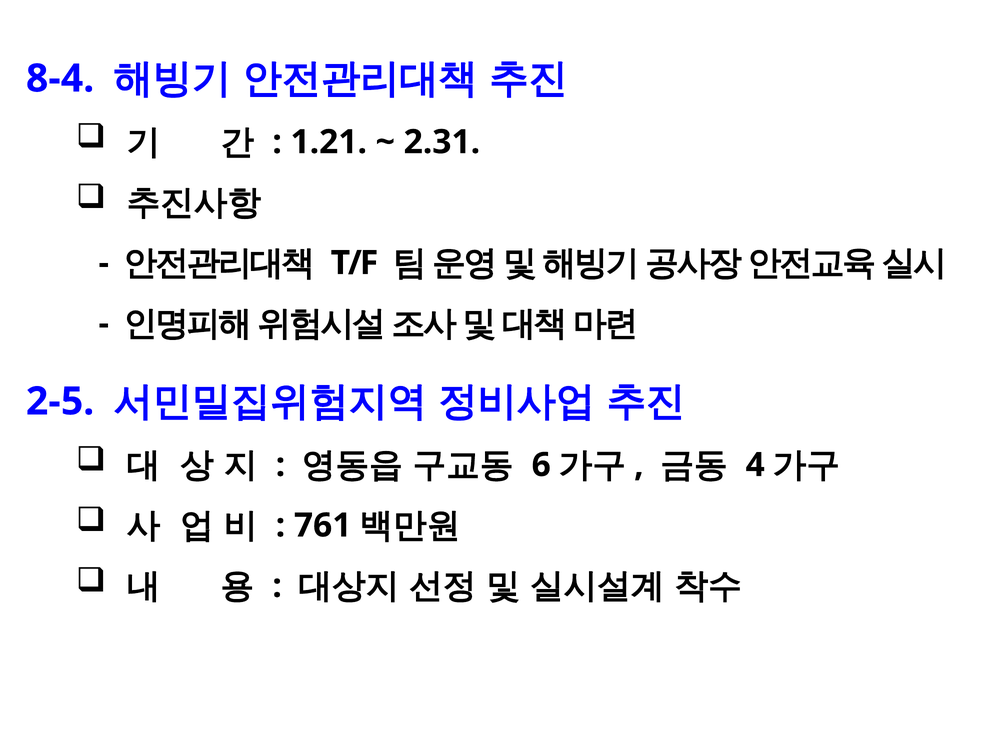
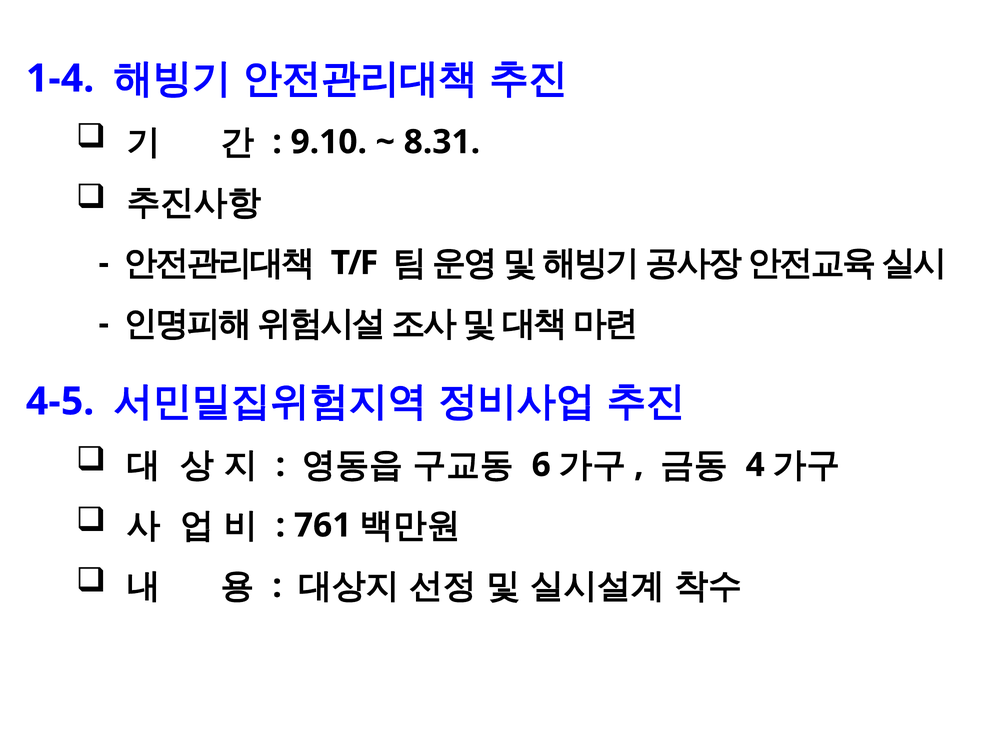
8-4: 8-4 -> 1-4
1.21: 1.21 -> 9.10
2.31: 2.31 -> 8.31
2-5: 2-5 -> 4-5
